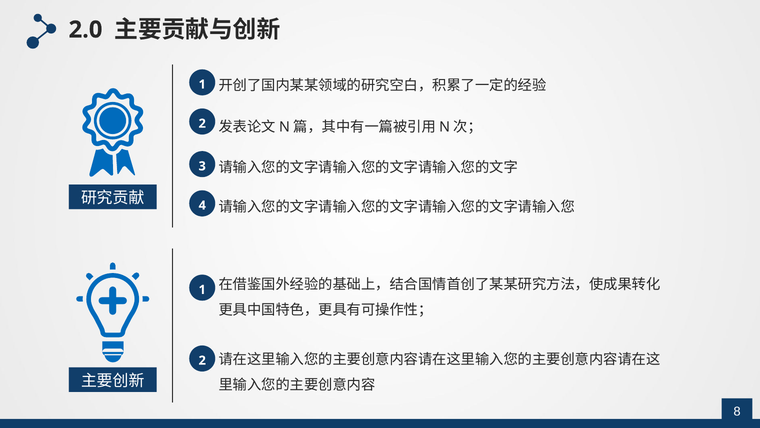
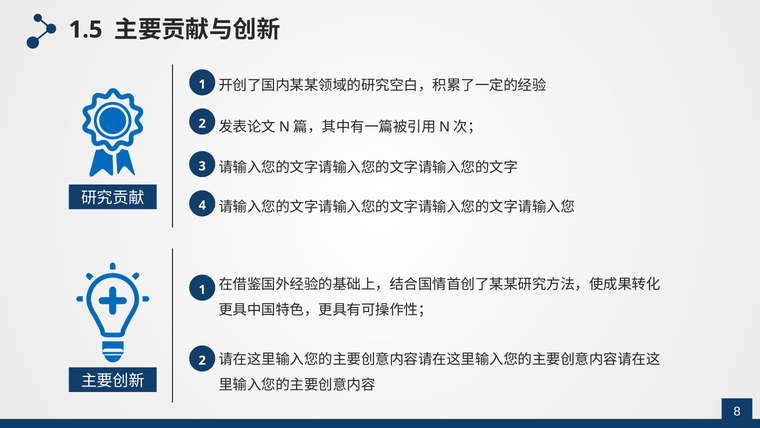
2.0: 2.0 -> 1.5
